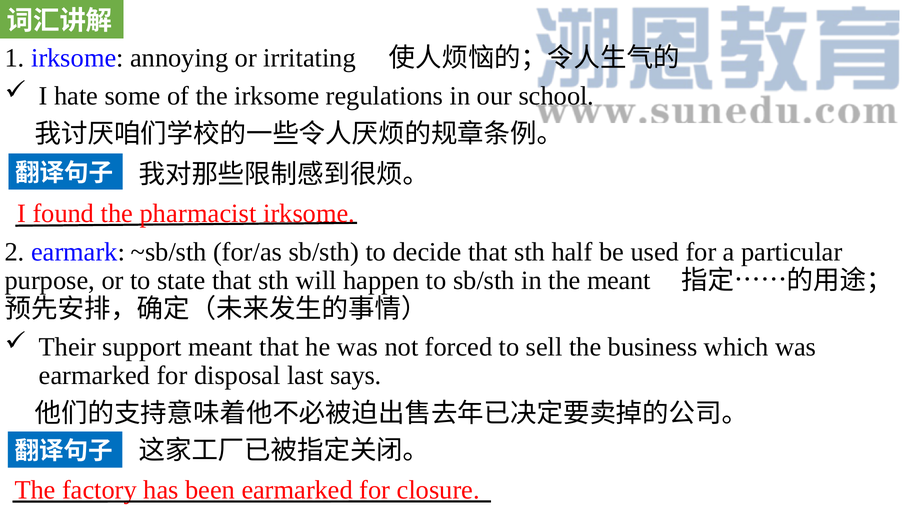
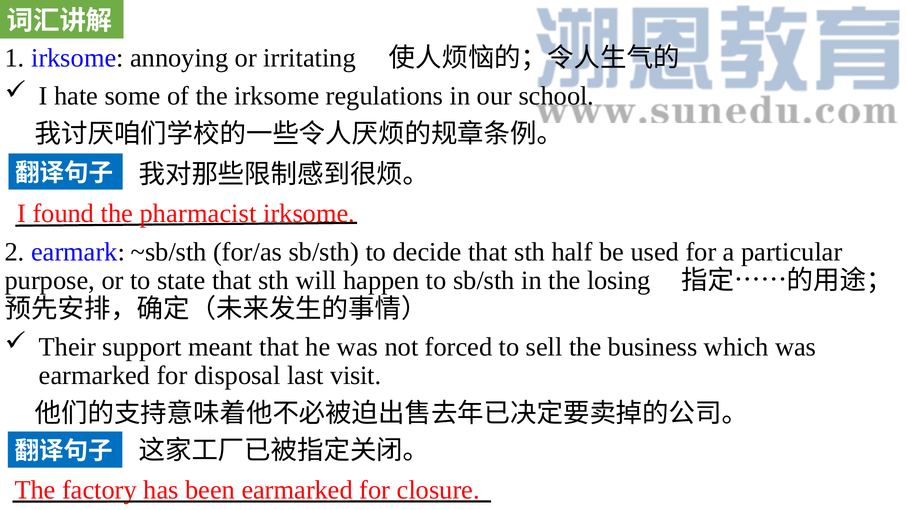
the meant: meant -> losing
says: says -> visit
